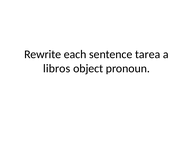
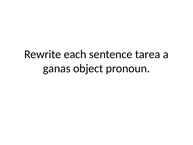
libros: libros -> ganas
